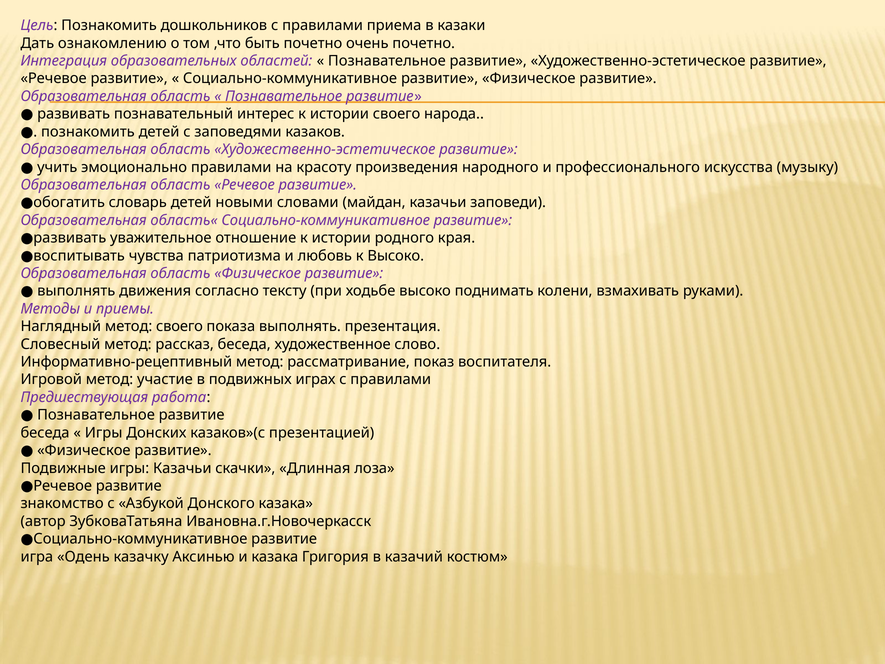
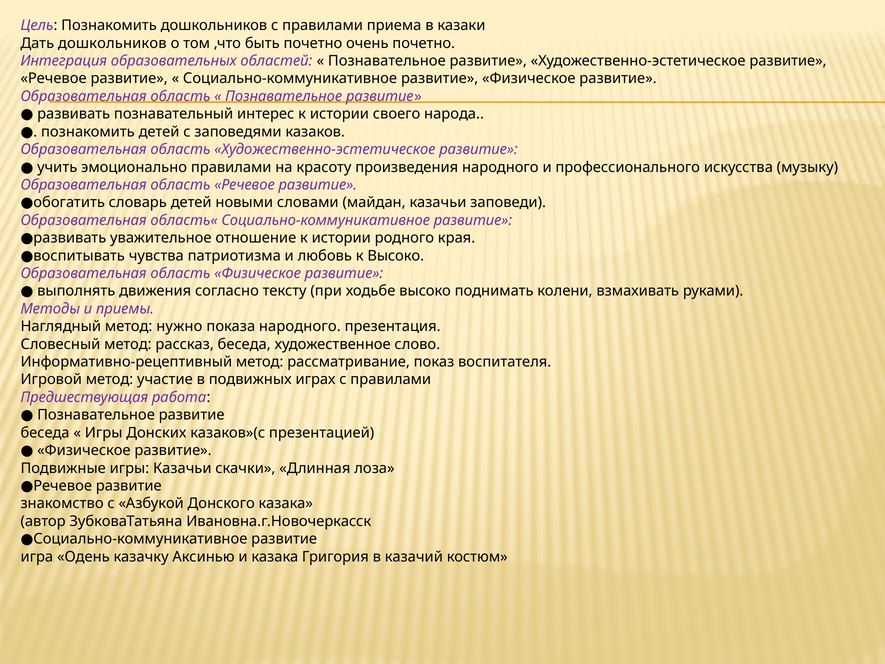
Дать ознакомлению: ознакомлению -> дошкольников
метод своего: своего -> нужно
показа выполнять: выполнять -> народного
